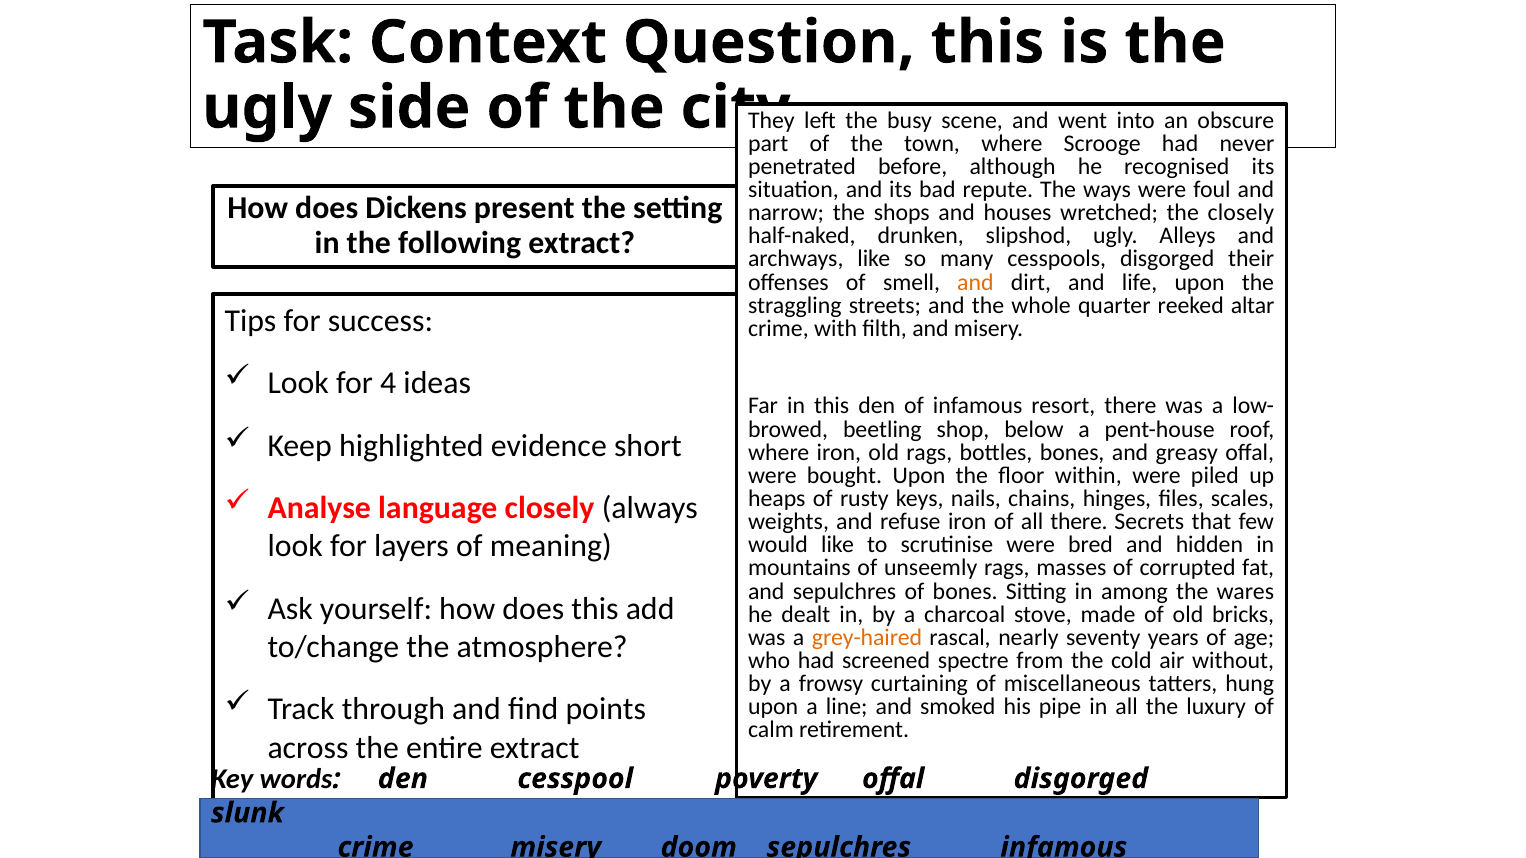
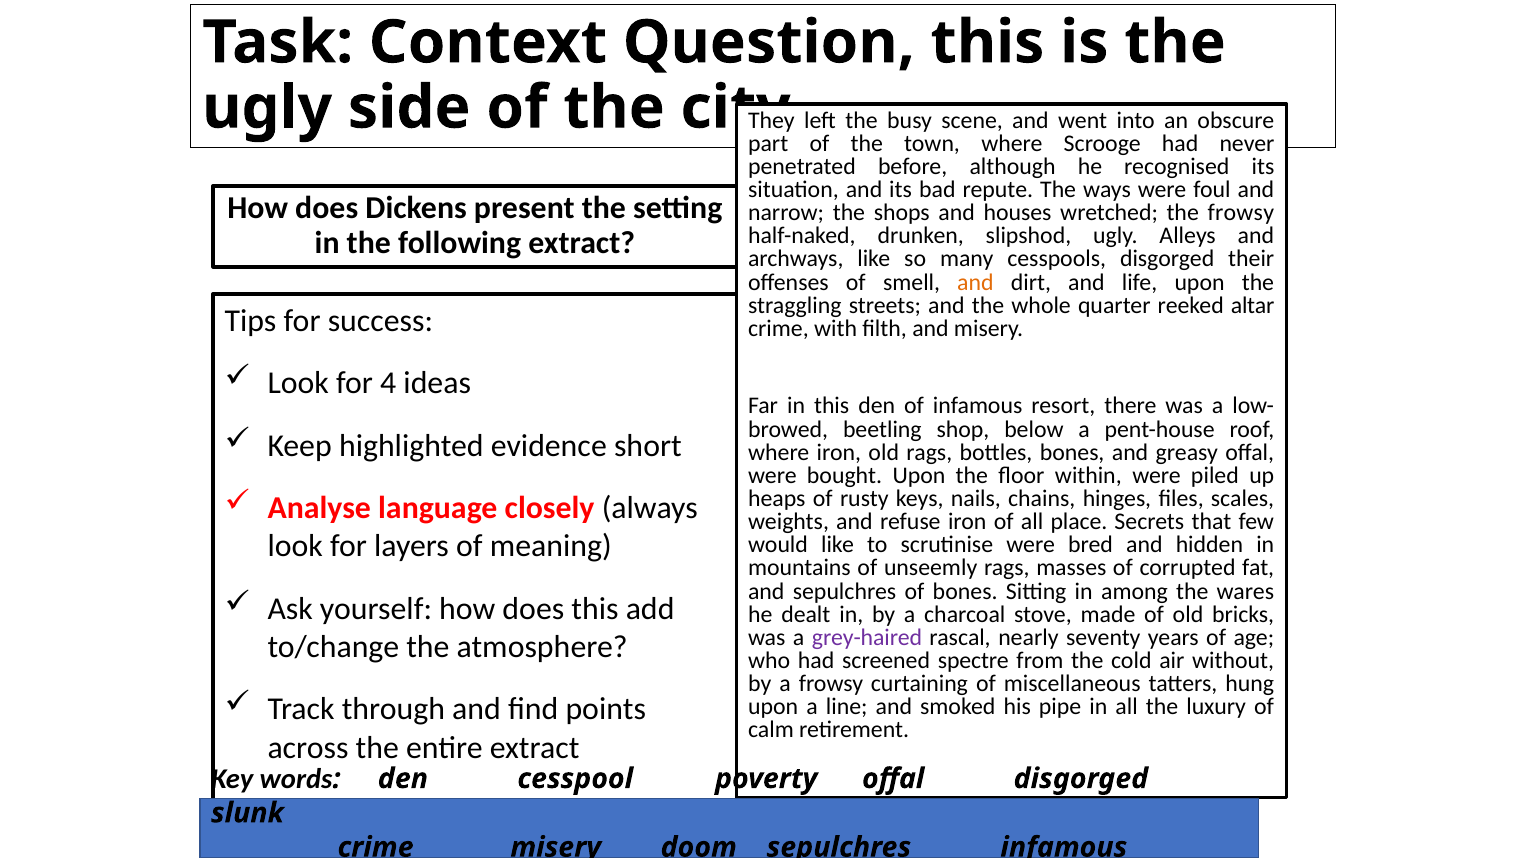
the closely: closely -> frowsy
all there: there -> place
grey-haired colour: orange -> purple
